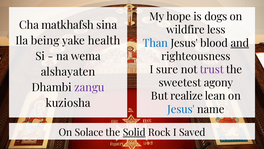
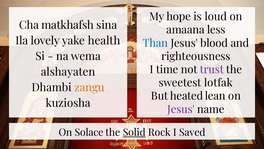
dogs: dogs -> loud
wildfire: wildfire -> amaana
being: being -> lovely
and underline: present -> none
sure: sure -> time
agony: agony -> lotfak
zangu colour: purple -> orange
realize: realize -> heated
Jesus at (181, 109) colour: blue -> purple
